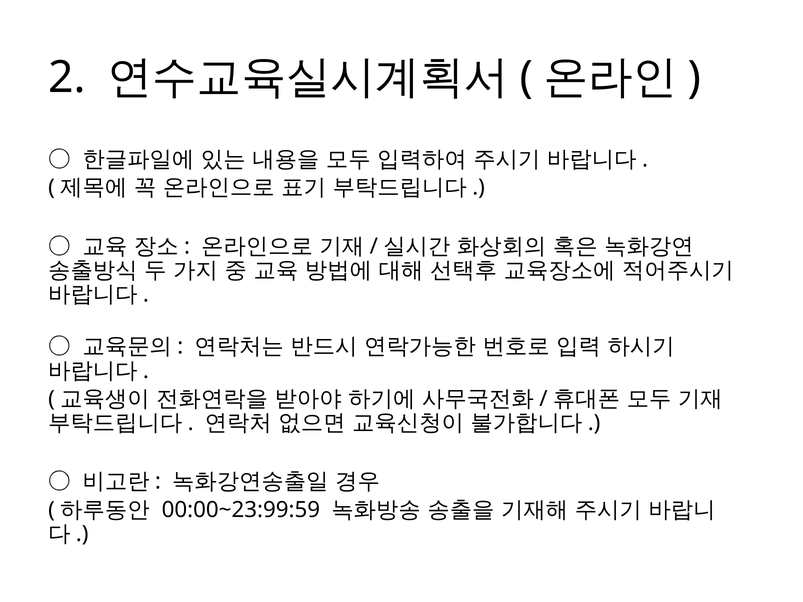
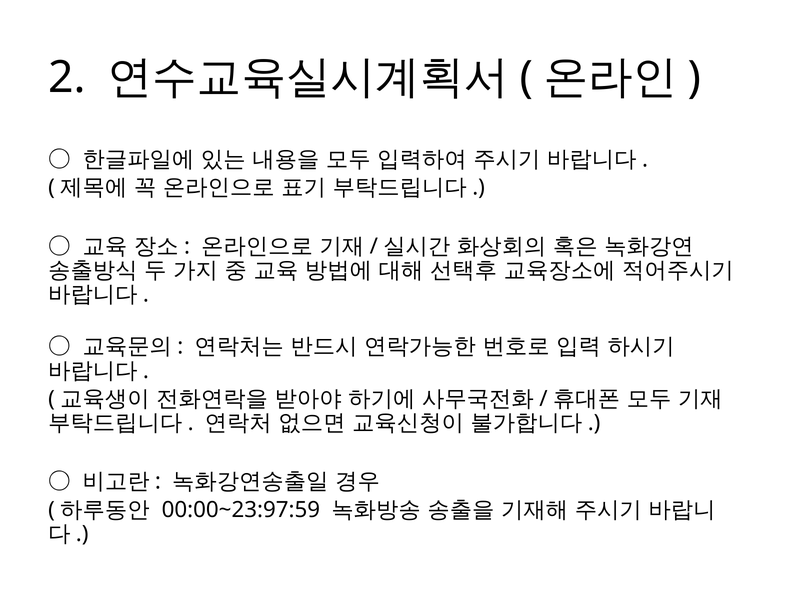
00:00~23:99:59: 00:00~23:99:59 -> 00:00~23:97:59
